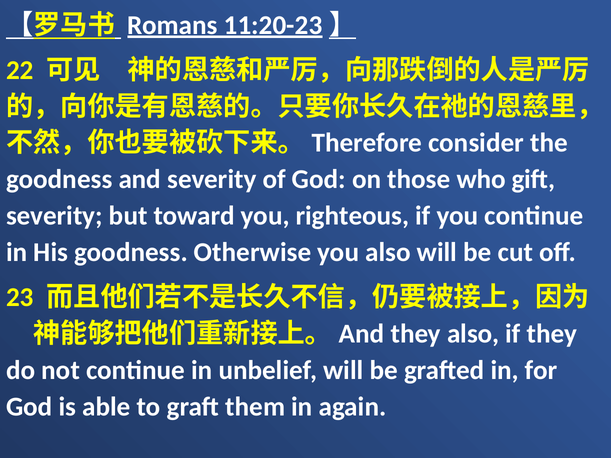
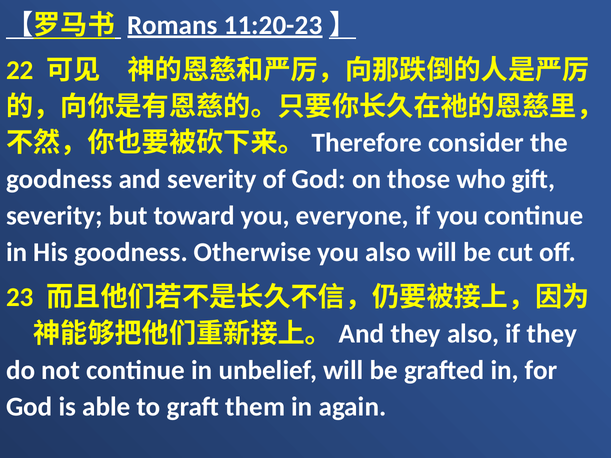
righteous: righteous -> everyone
